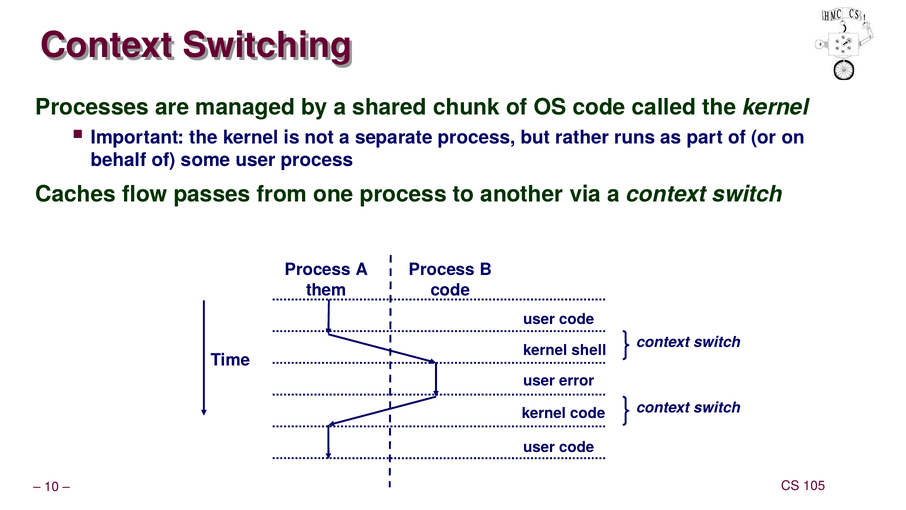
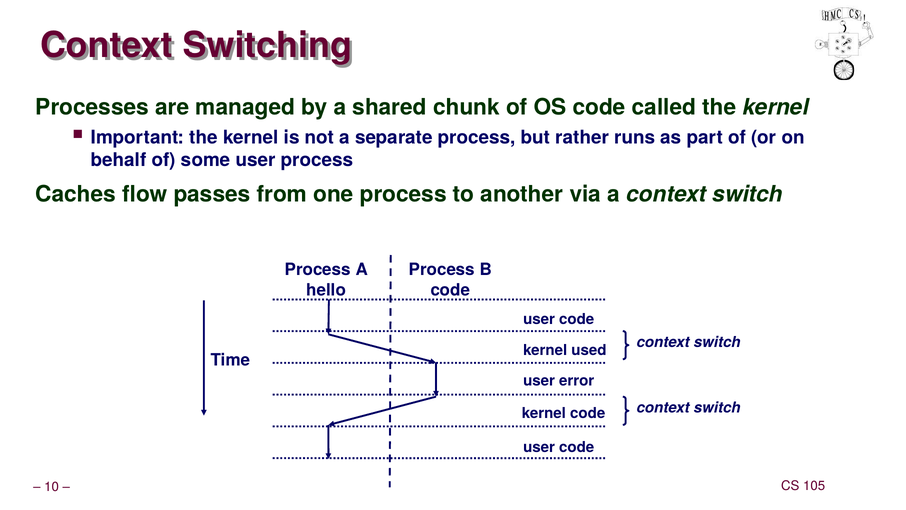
them: them -> hello
shell: shell -> used
